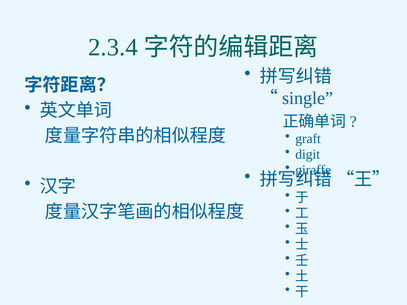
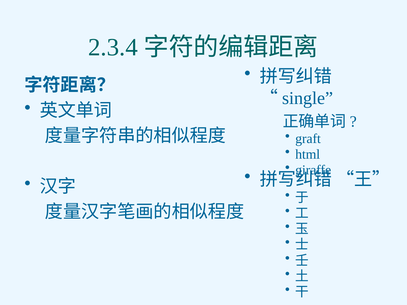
digit: digit -> html
